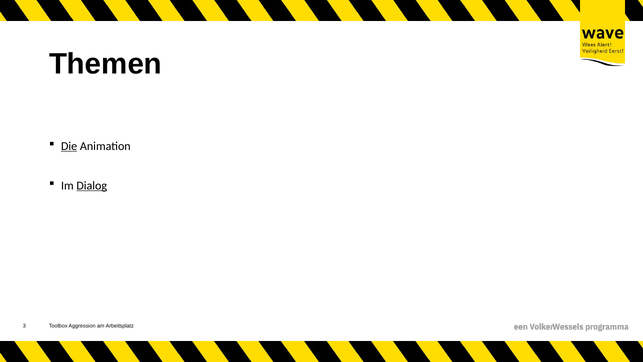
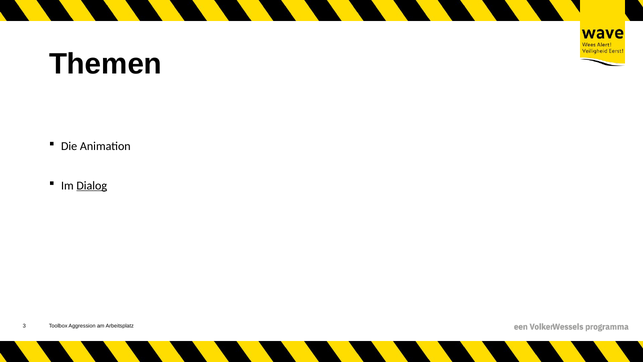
Die underline: present -> none
